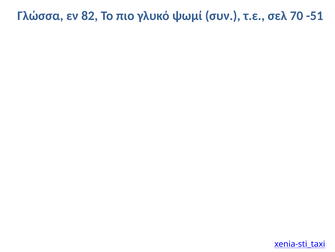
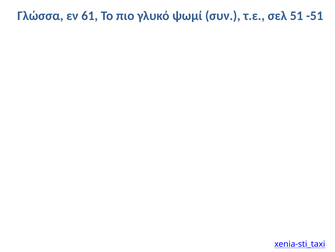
82: 82 -> 61
70: 70 -> 51
